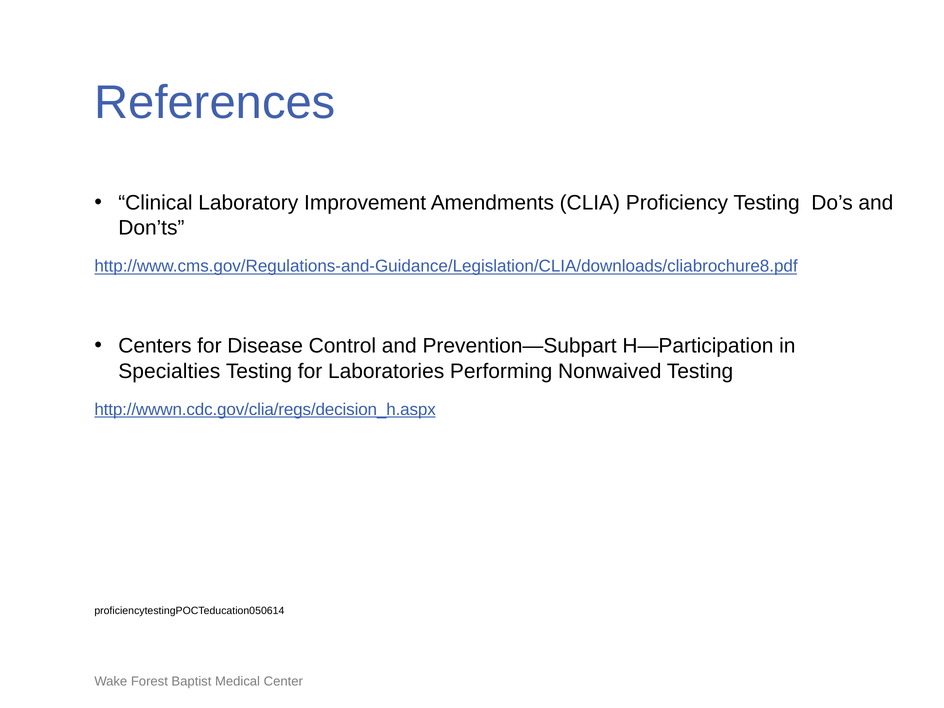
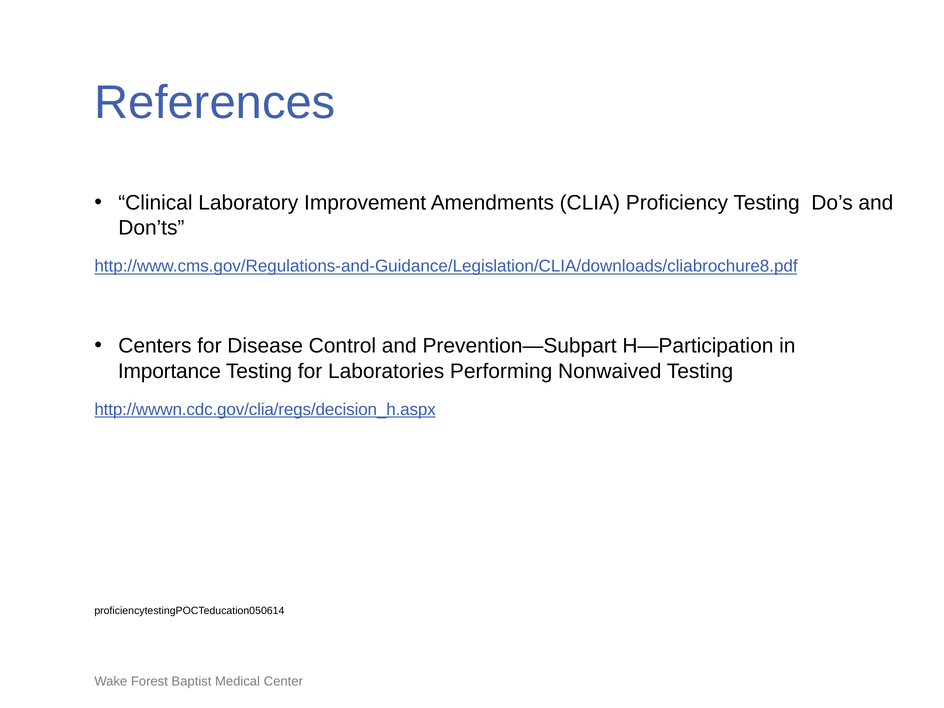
Specialties: Specialties -> Importance
